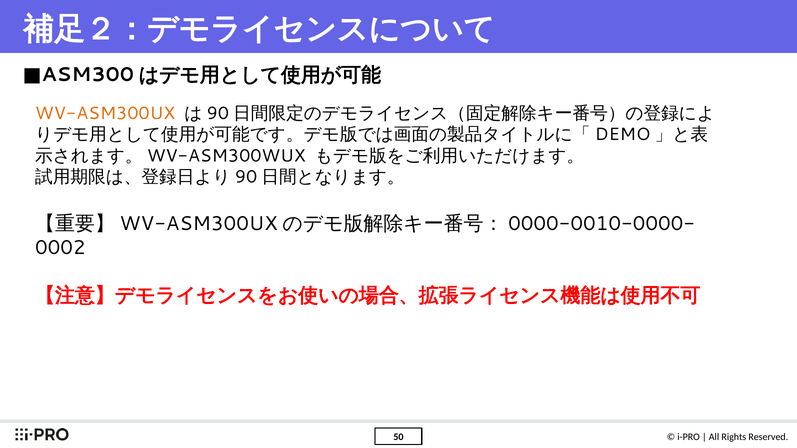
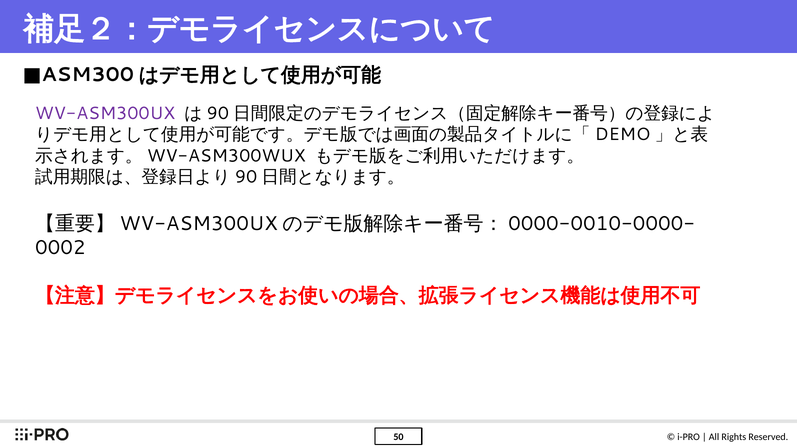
WV-ASM300UX colour: orange -> purple
